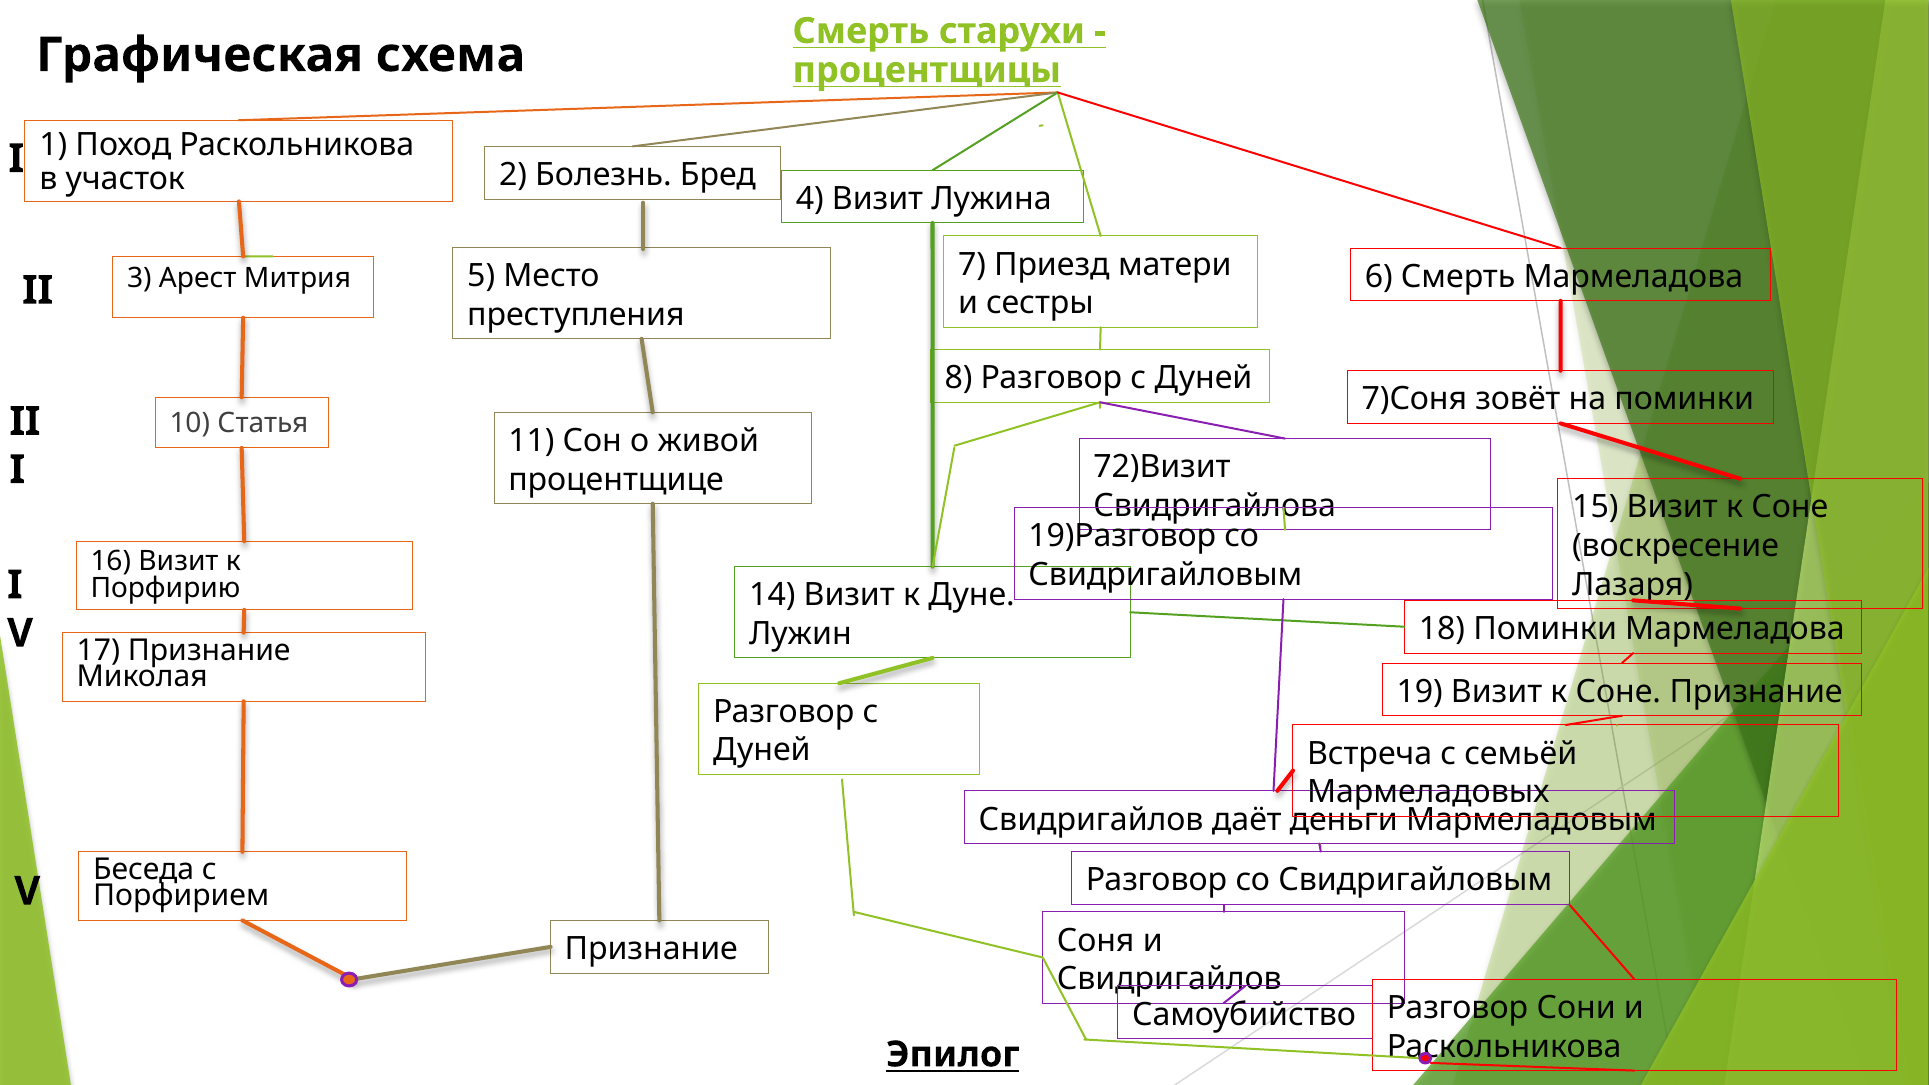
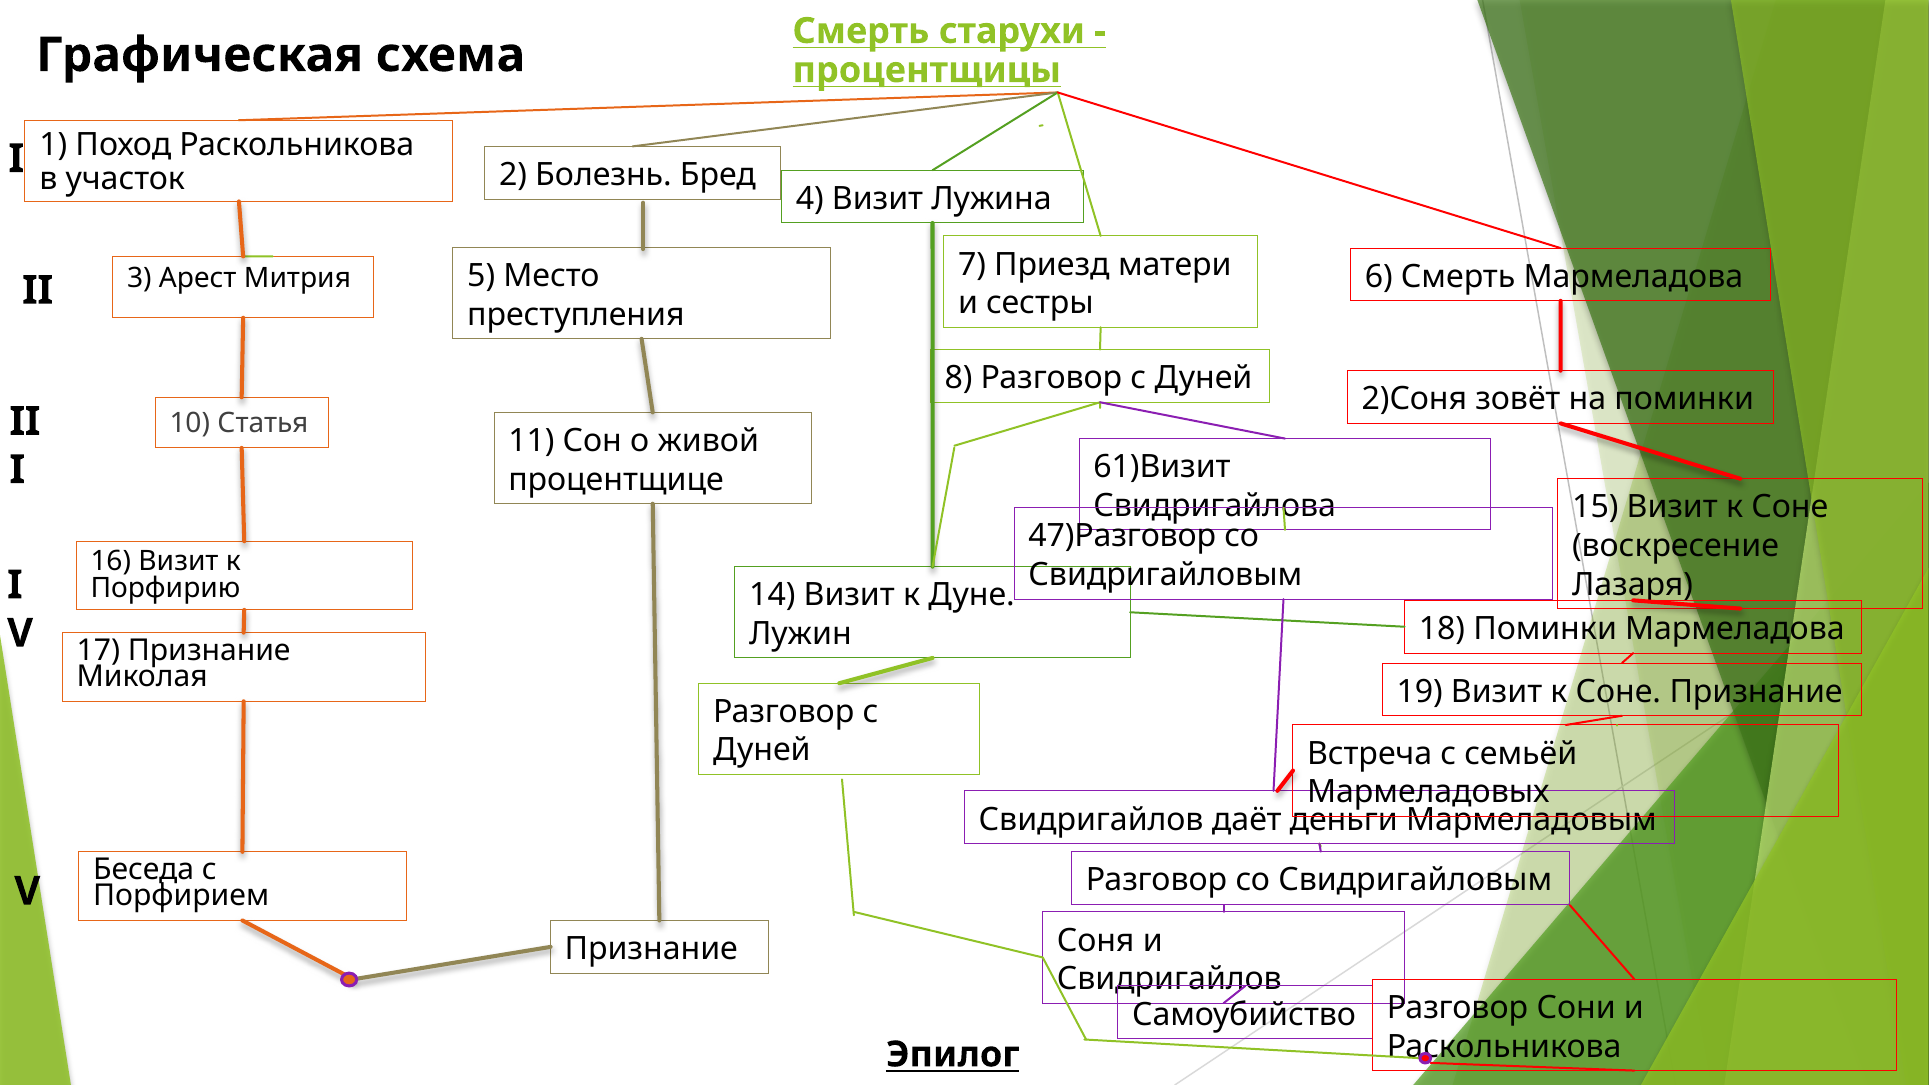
7)Соня: 7)Соня -> 2)Соня
72)Визит: 72)Визит -> 61)Визит
19)Разговор: 19)Разговор -> 47)Разговор
